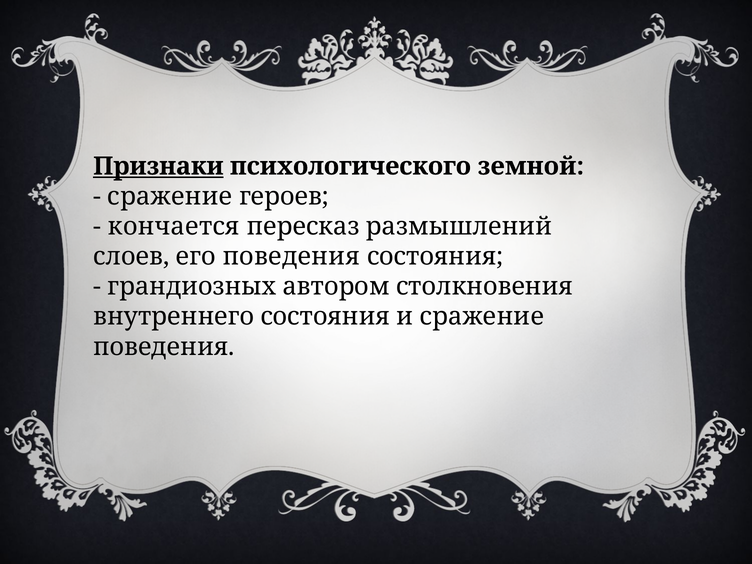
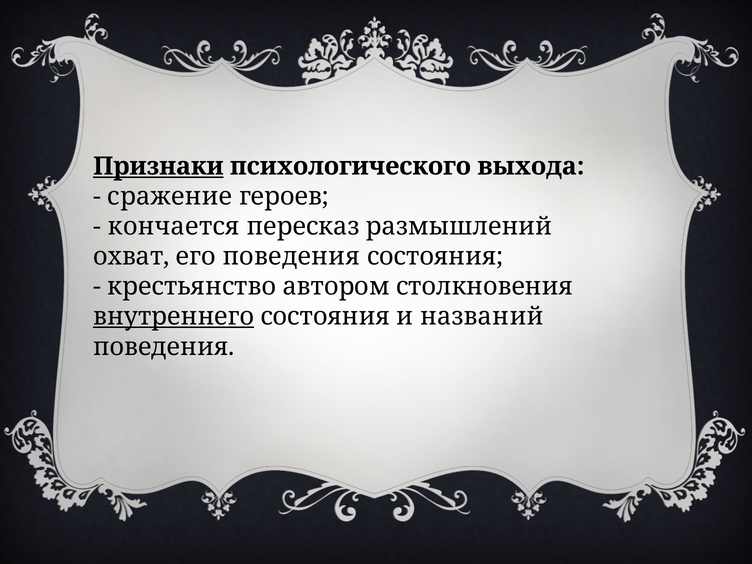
земной: земной -> выхода
слоев: слоев -> охват
грандиозных: грандиозных -> крестьянство
внутреннего underline: none -> present
и сражение: сражение -> названий
